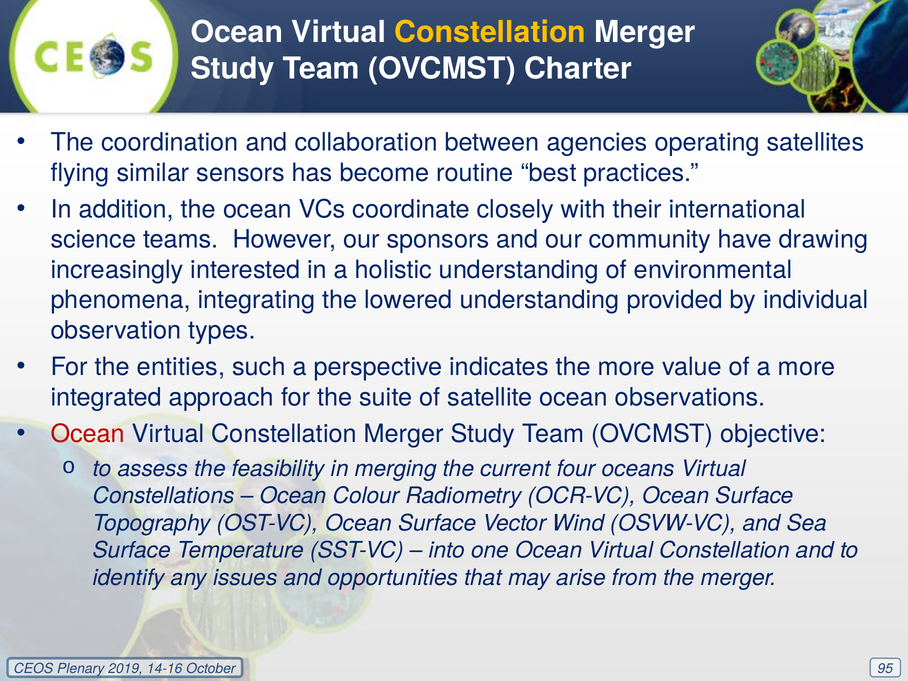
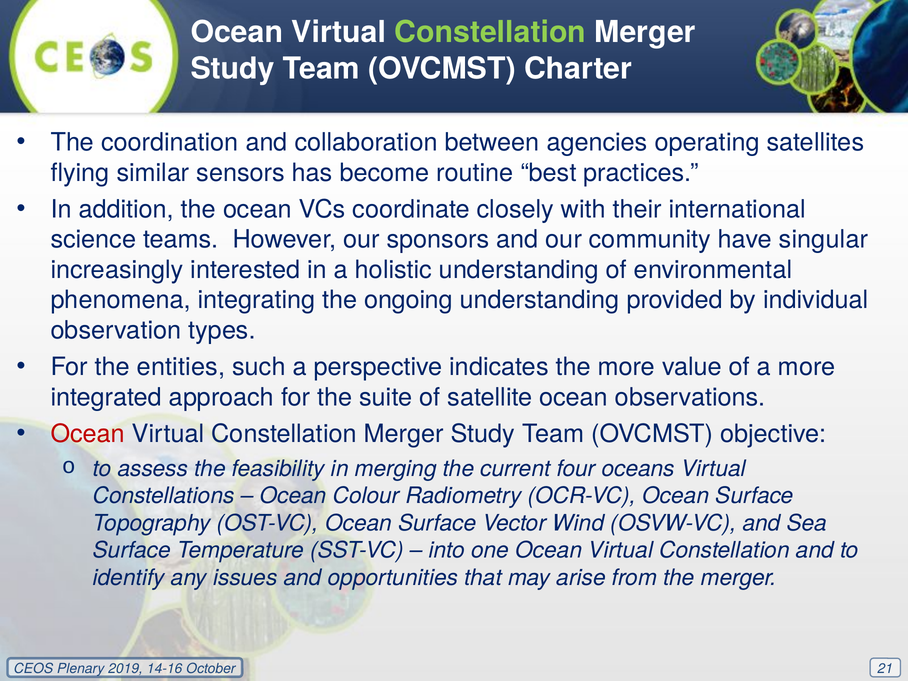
Constellation at (490, 32) colour: yellow -> light green
drawing: drawing -> singular
lowered: lowered -> ongoing
95: 95 -> 21
